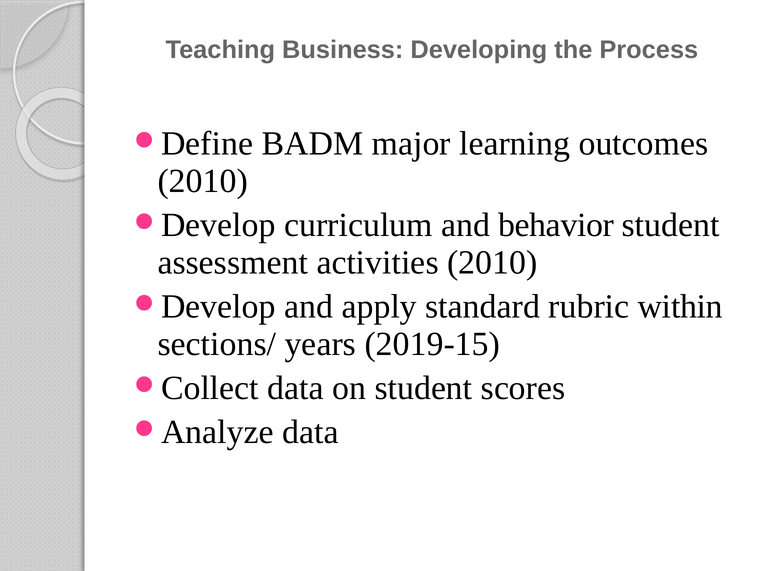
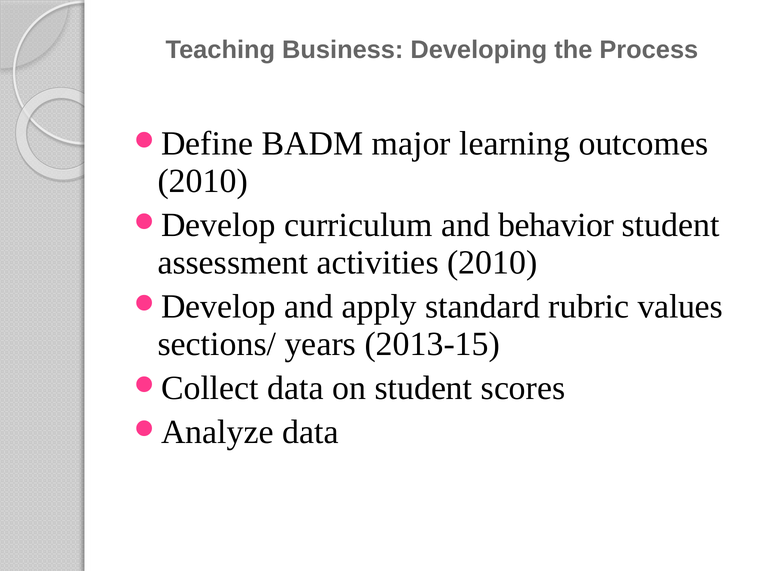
within: within -> values
2019-15: 2019-15 -> 2013-15
